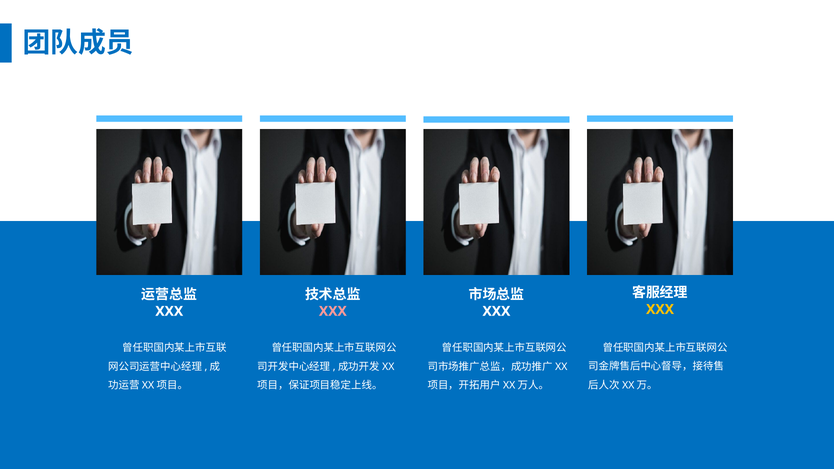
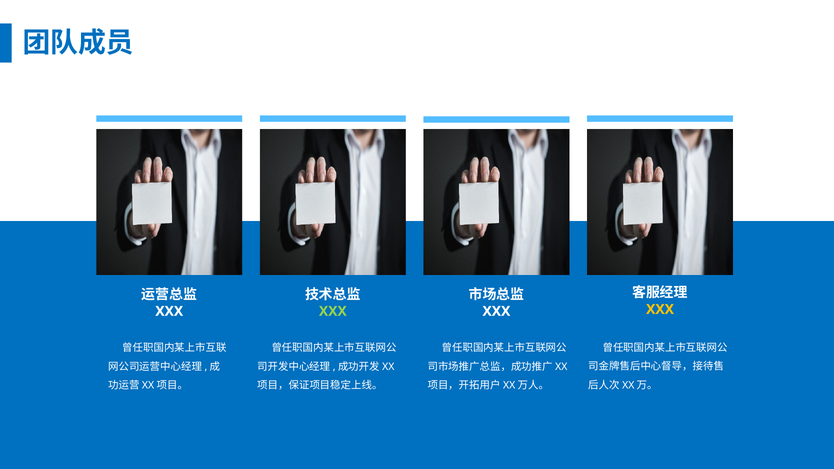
XXX at (333, 311) colour: pink -> light green
